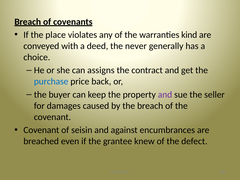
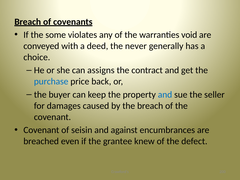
place: place -> some
kind: kind -> void
and at (165, 95) colour: purple -> blue
